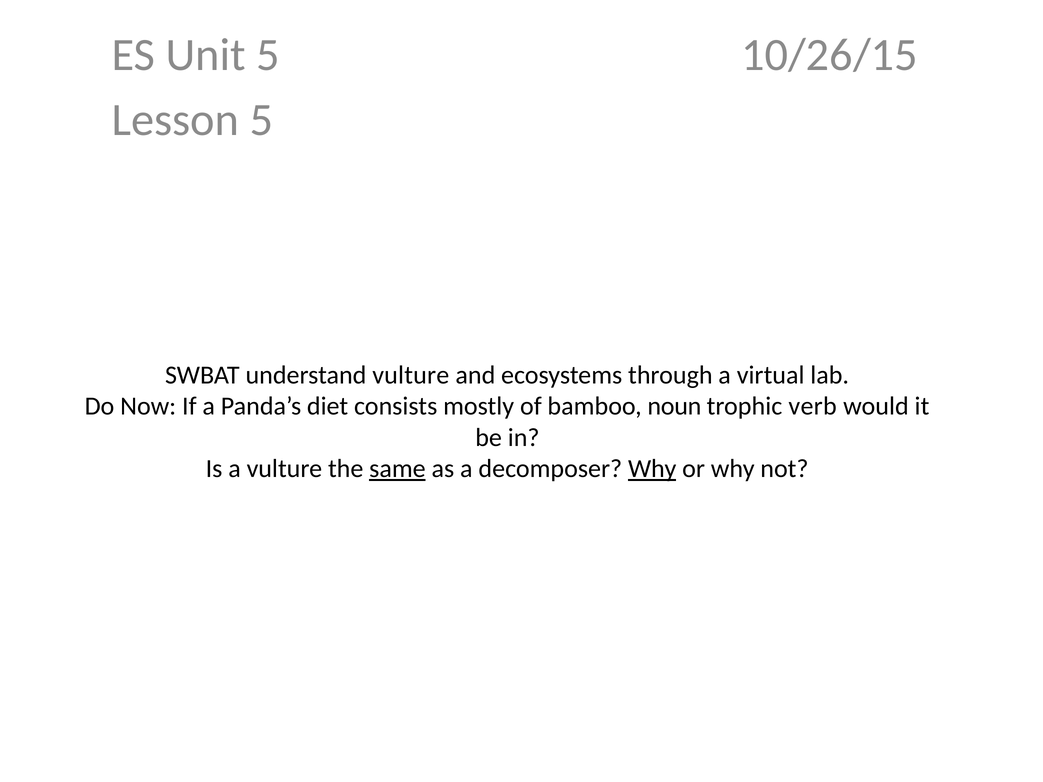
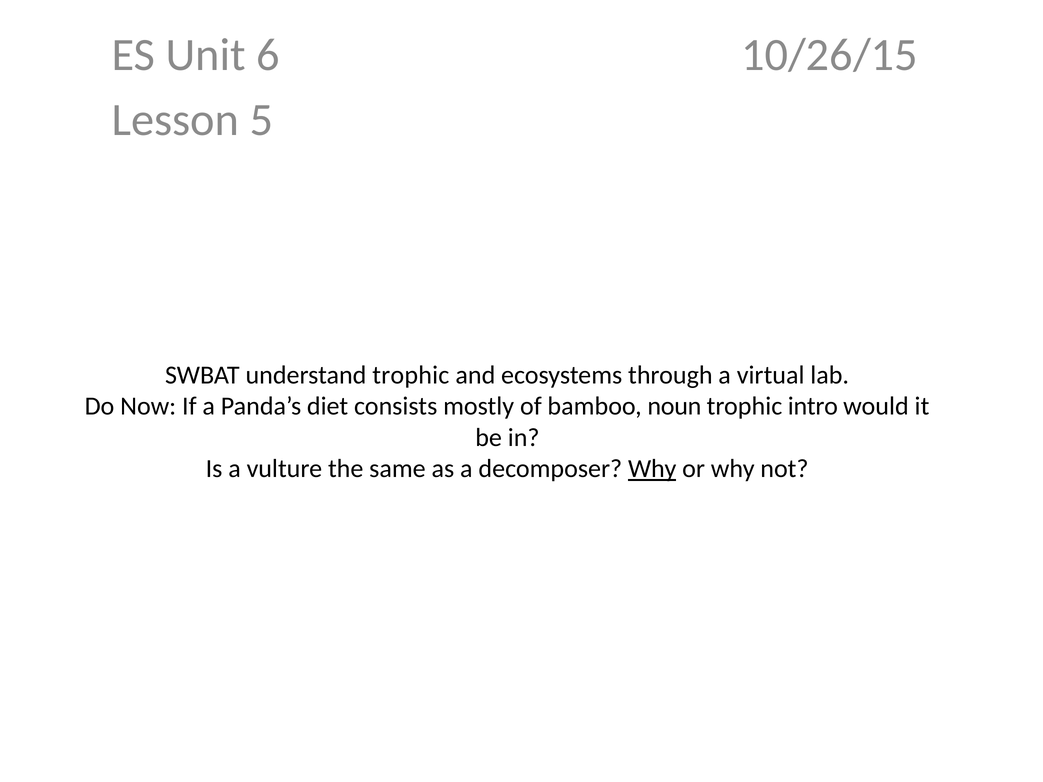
Unit 5: 5 -> 6
understand vulture: vulture -> trophic
verb: verb -> intro
same underline: present -> none
